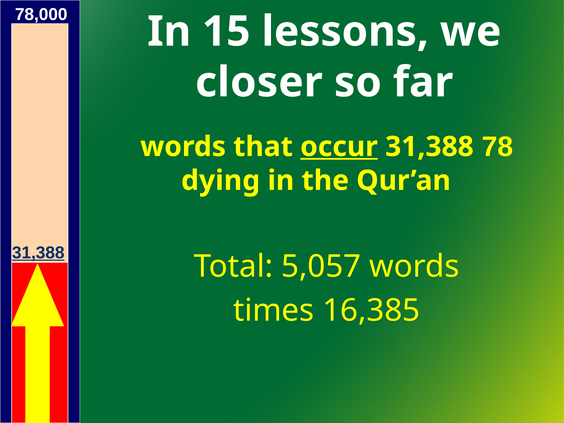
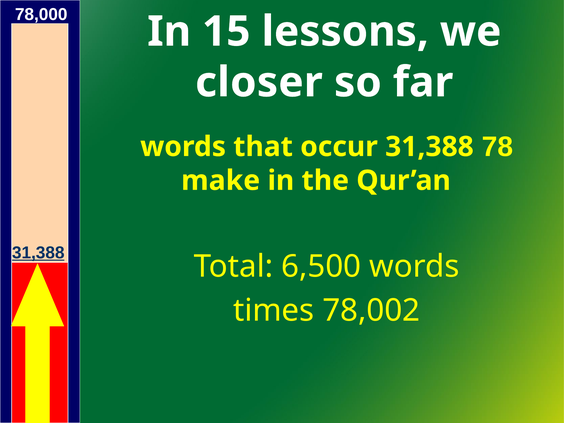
occur underline: present -> none
dying: dying -> make
5,057: 5,057 -> 6,500
16,385: 16,385 -> 78,002
